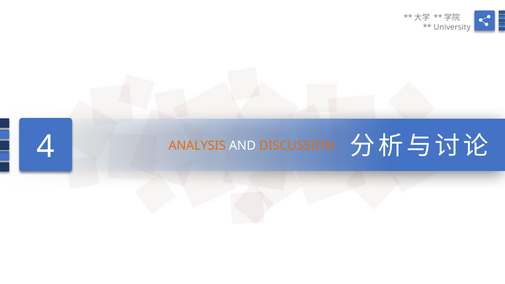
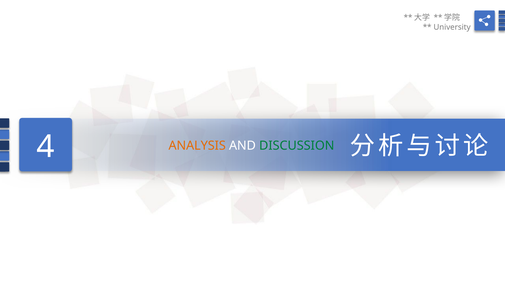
DISCUSSION colour: orange -> green
